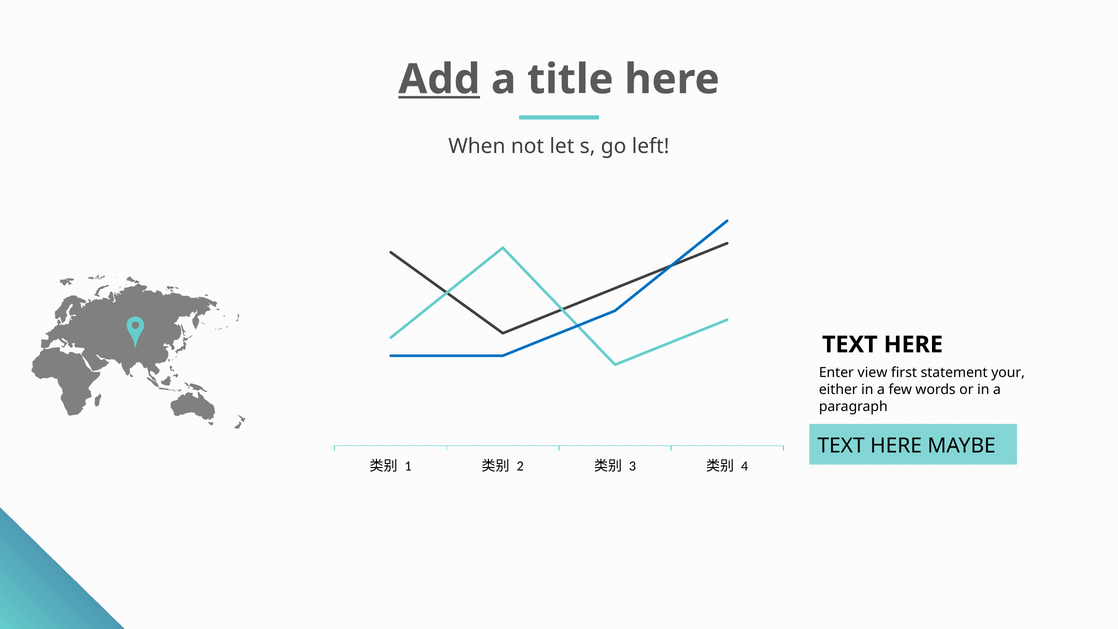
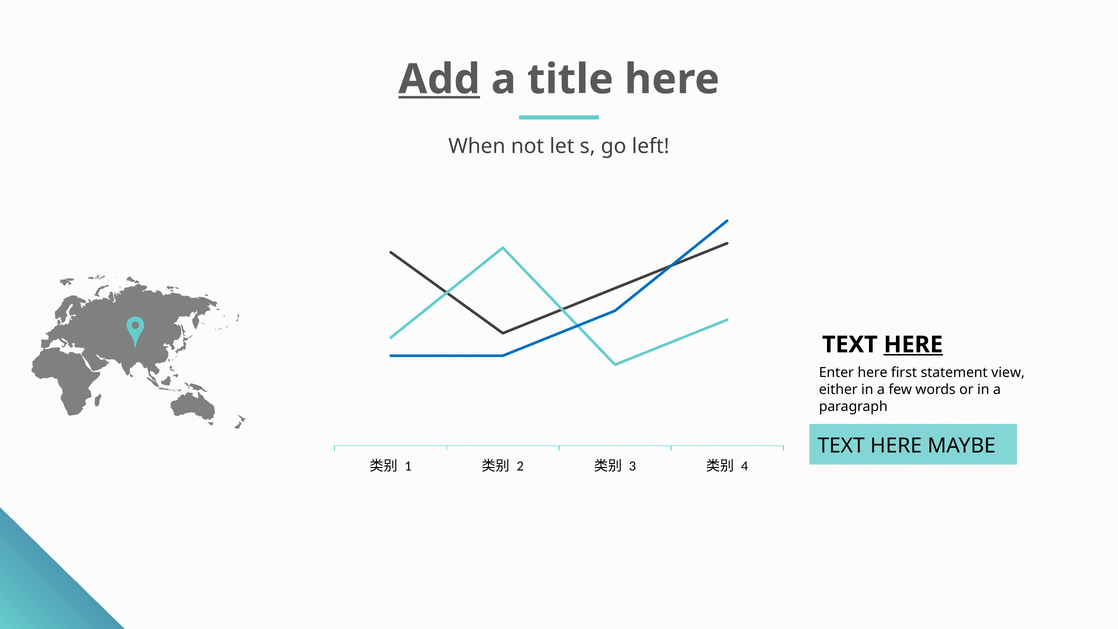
HERE at (913, 345) underline: none -> present
Enter view: view -> here
your: your -> view
